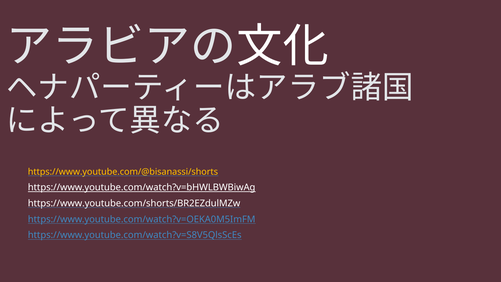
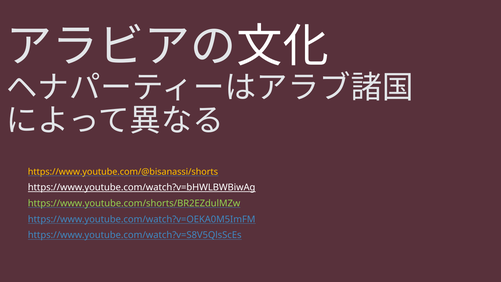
https://www.youtube.com/shorts/BR2EZdulMZw colour: white -> light green
